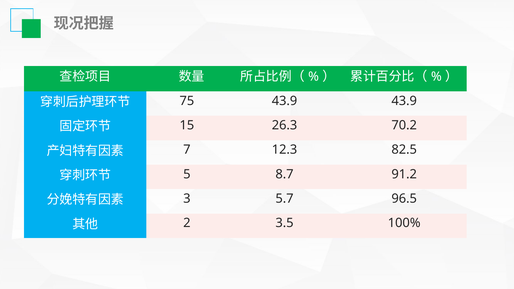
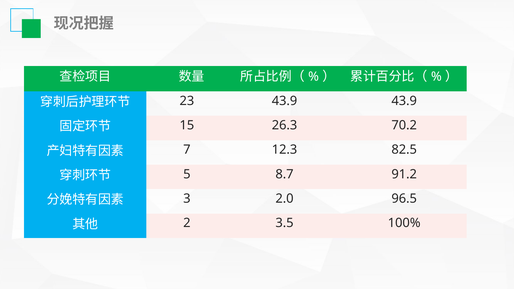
75: 75 -> 23
5.7: 5.7 -> 2.0
